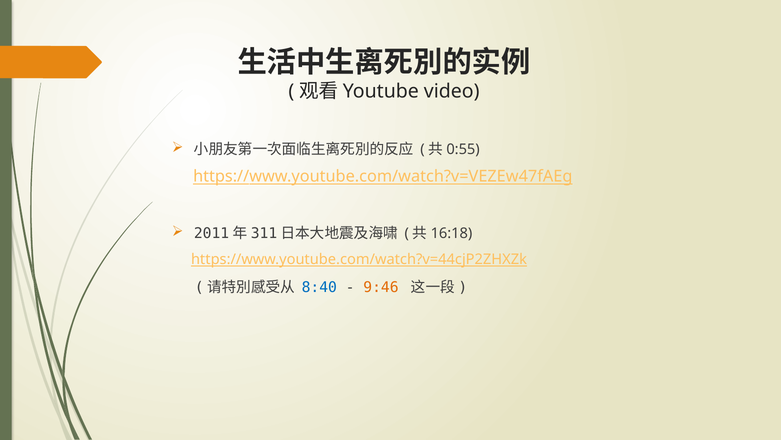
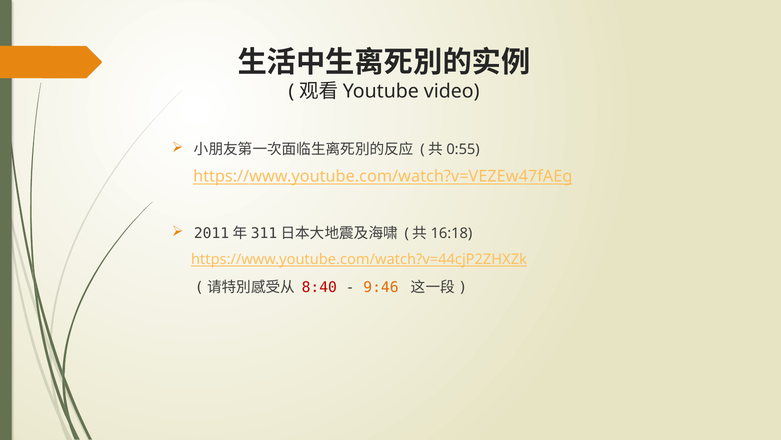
8:40 colour: blue -> red
